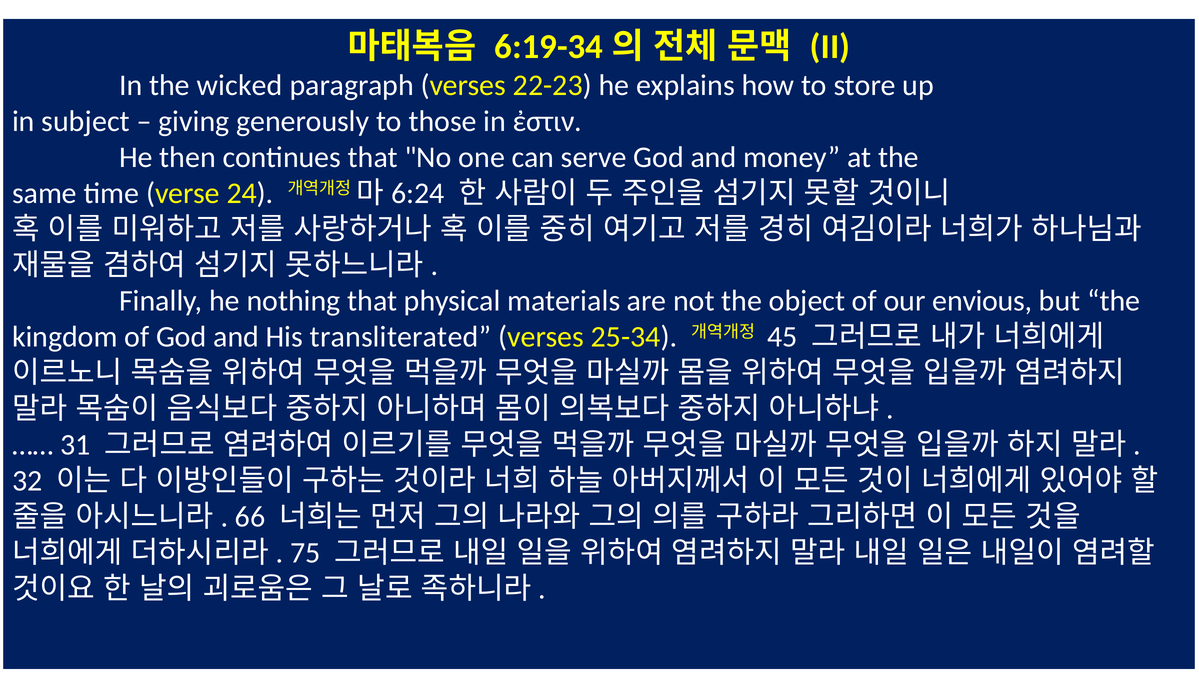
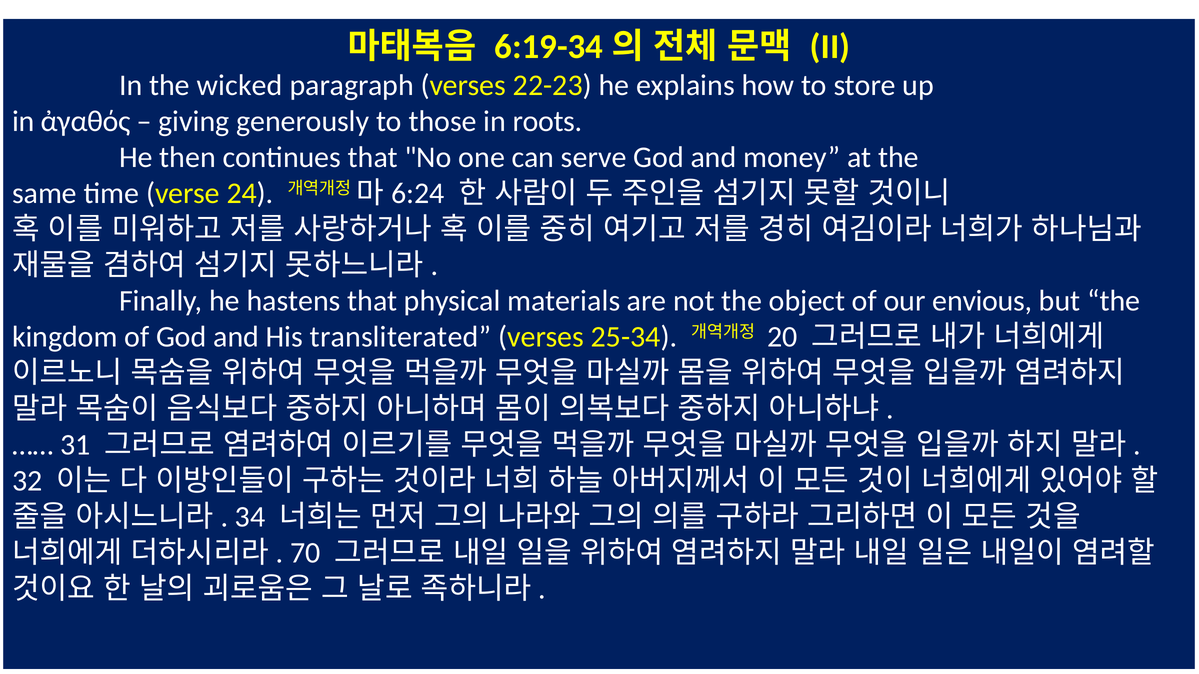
subject: subject -> ἀγαθός
ἐστιν: ἐστιν -> roots
nothing: nothing -> hastens
45: 45 -> 20
66: 66 -> 34
75: 75 -> 70
